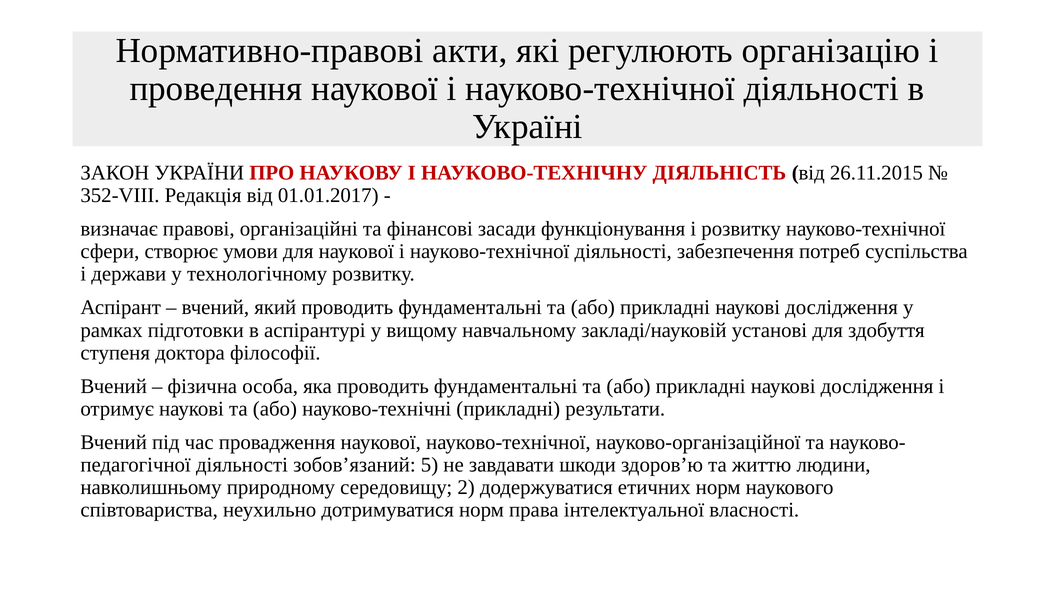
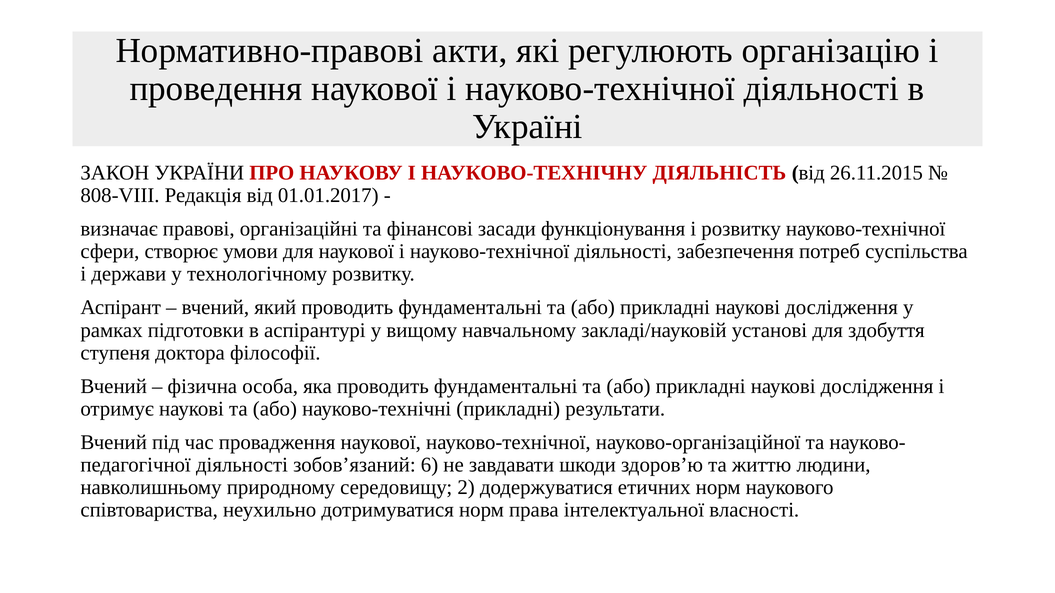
352-VIII: 352-VIII -> 808-VIII
5: 5 -> 6
